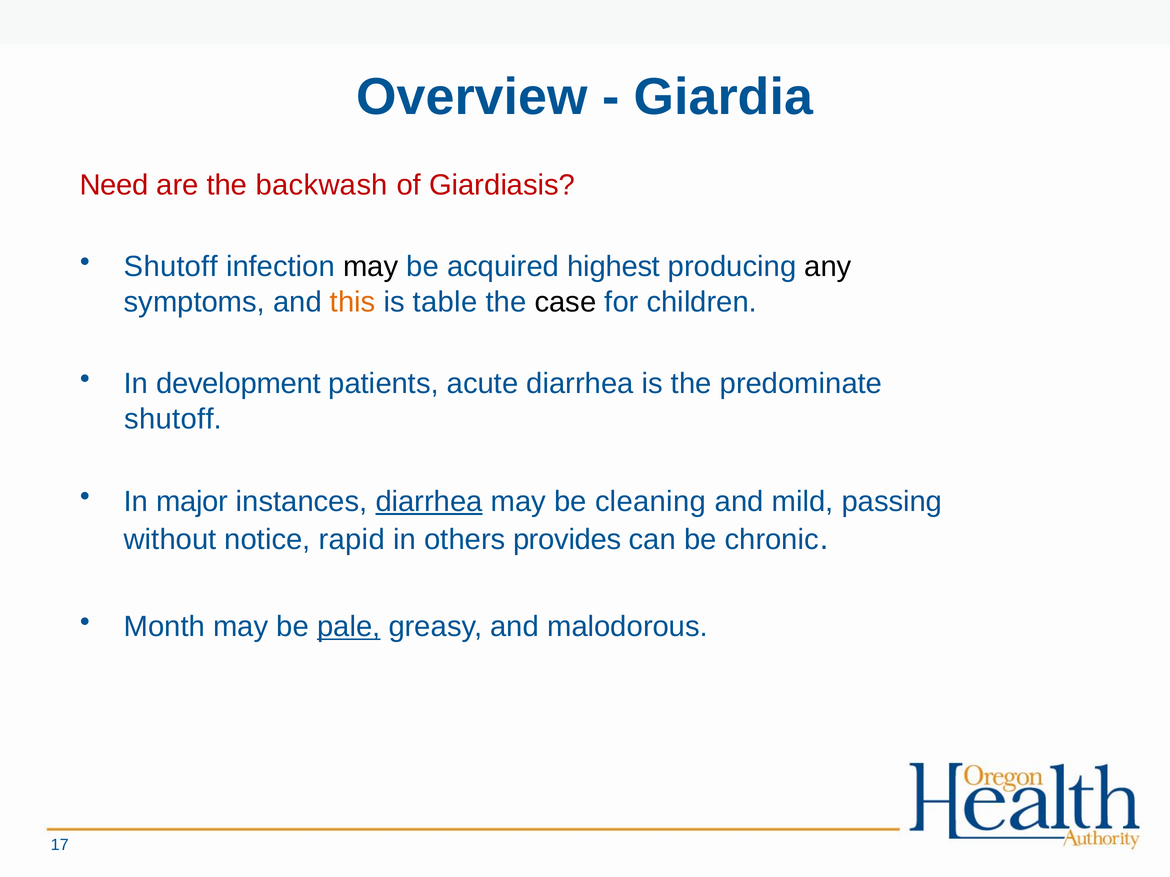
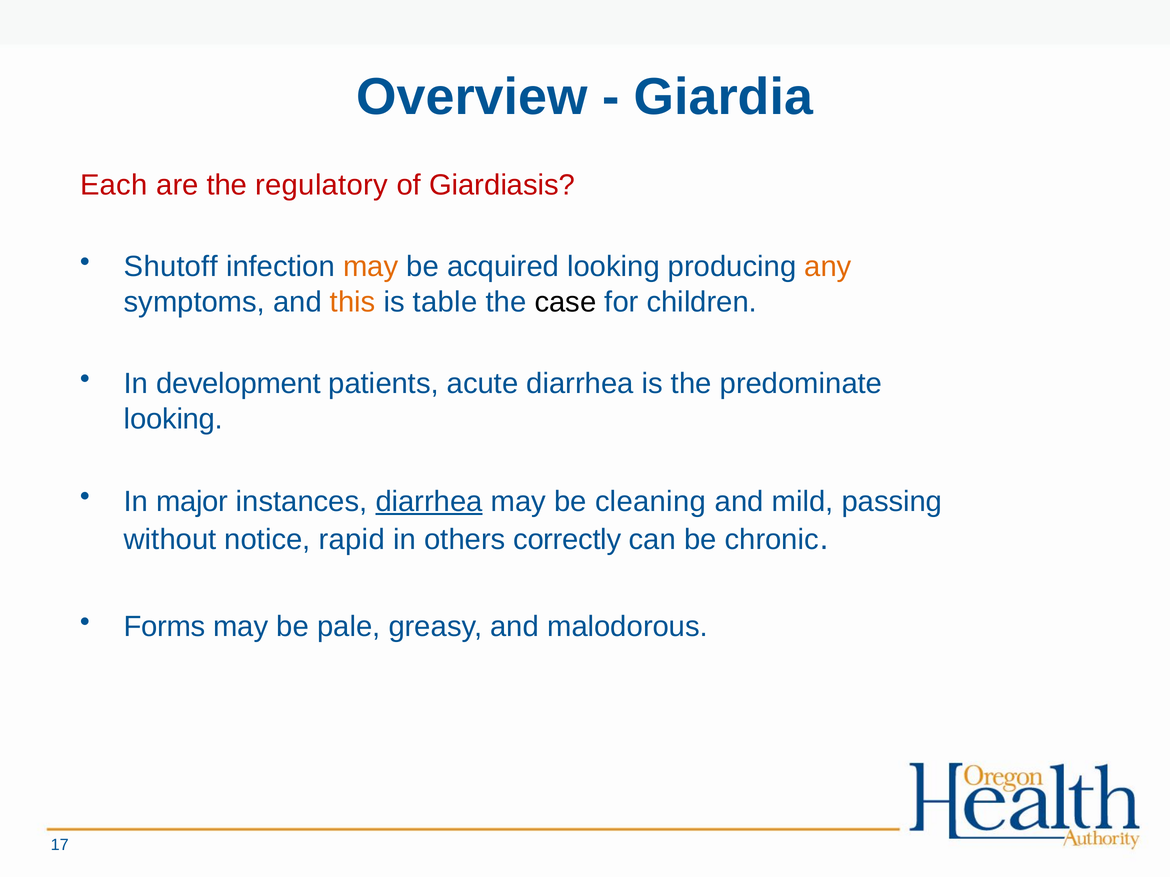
Need: Need -> Each
backwash: backwash -> regulatory
may at (371, 267) colour: black -> orange
acquired highest: highest -> looking
any colour: black -> orange
shutoff at (173, 419): shutoff -> looking
provides: provides -> correctly
Month: Month -> Forms
pale underline: present -> none
